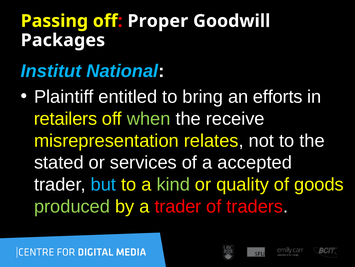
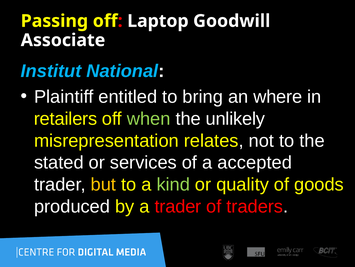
Proper: Proper -> Laptop
Packages: Packages -> Associate
efforts: efforts -> where
receive: receive -> unlikely
but colour: light blue -> yellow
produced colour: light green -> white
